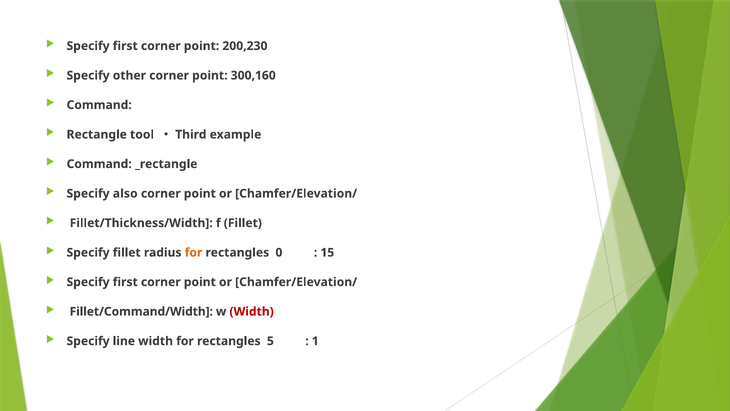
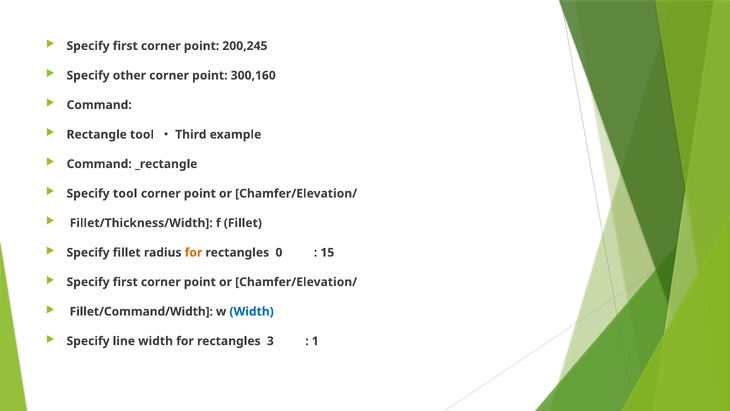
200,230: 200,230 -> 200,245
Specify also: also -> tool
Width at (252, 311) colour: red -> blue
5: 5 -> 3
